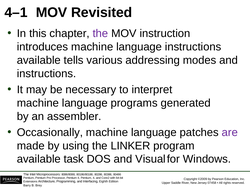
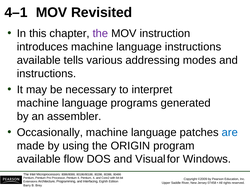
are colour: purple -> blue
LINKER: LINKER -> ORIGIN
task: task -> flow
